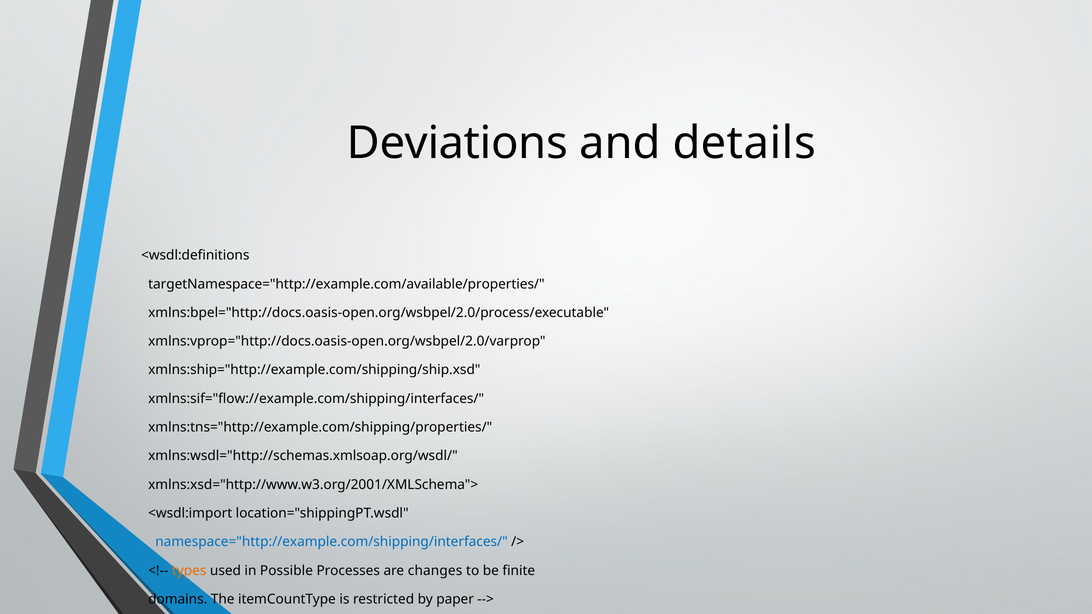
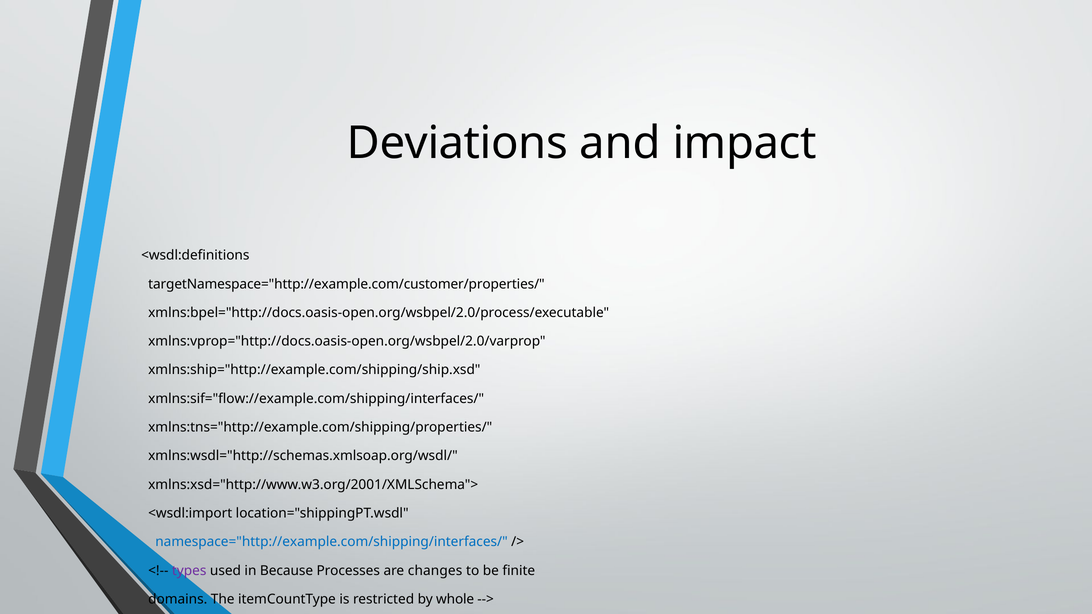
details: details -> impact
targetNamespace="http://example.com/available/properties/: targetNamespace="http://example.com/available/properties/ -> targetNamespace="http://example.com/customer/properties/
types colour: orange -> purple
Possible: Possible -> Because
paper: paper -> whole
